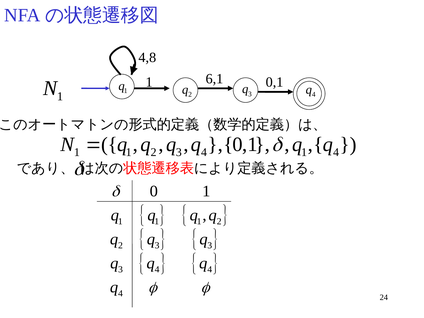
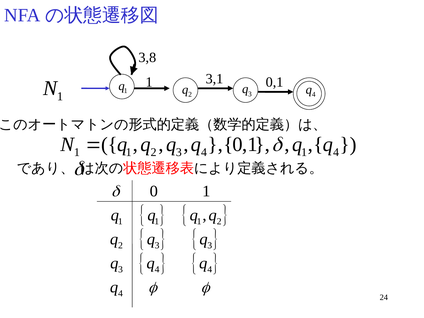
4,8: 4,8 -> 3,8
6,1: 6,1 -> 3,1
